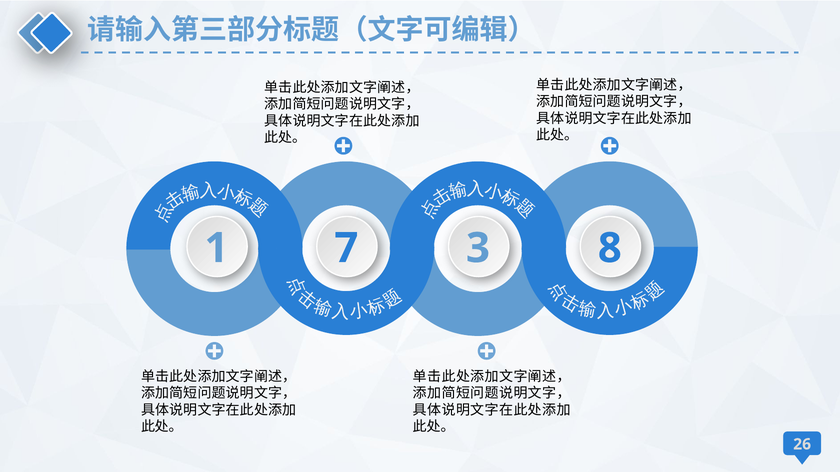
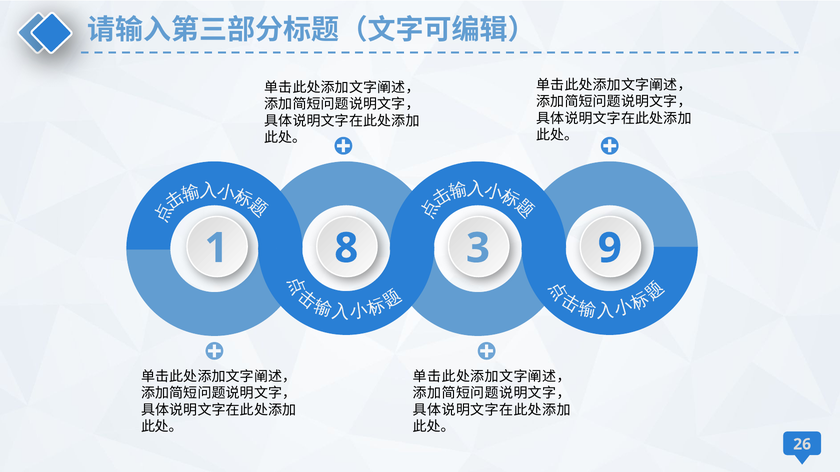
7: 7 -> 8
8: 8 -> 9
